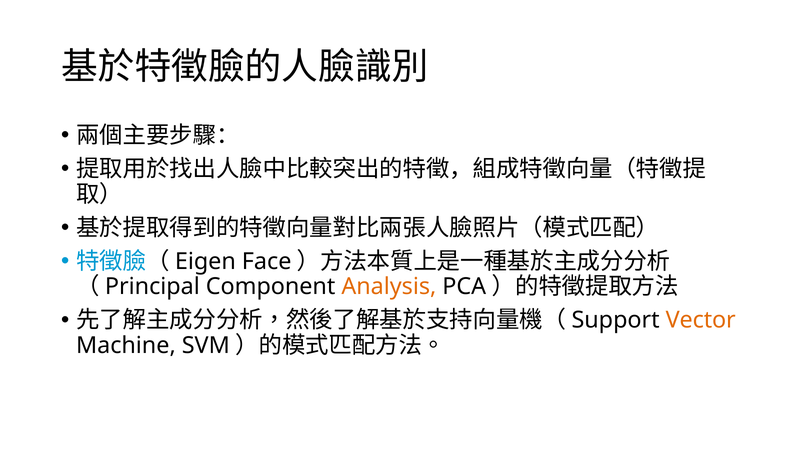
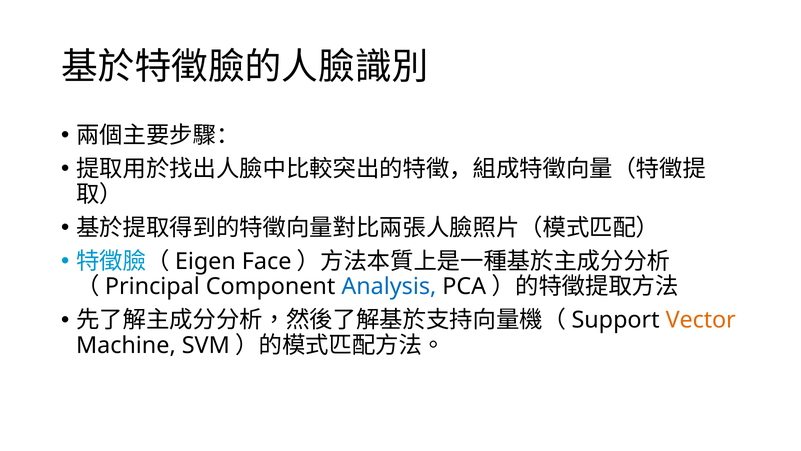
Analysis colour: orange -> blue
